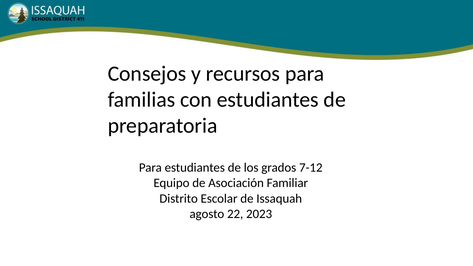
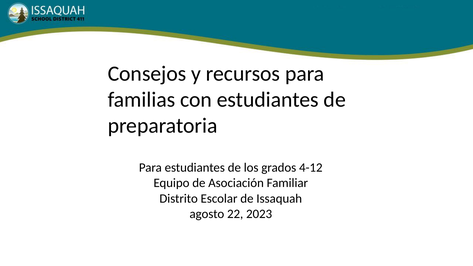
7-12: 7-12 -> 4-12
